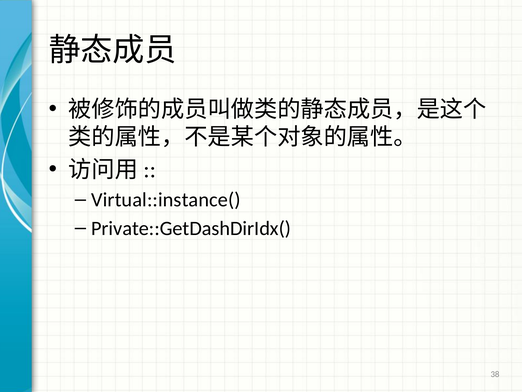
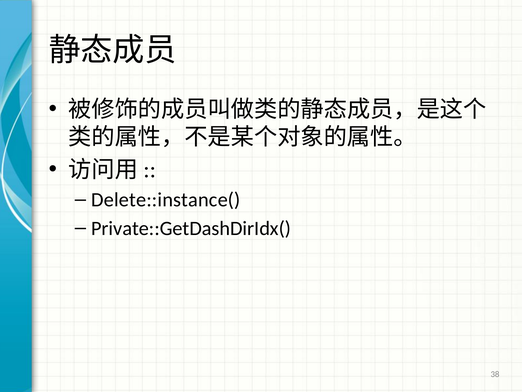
Virtual::instance(: Virtual::instance( -> Delete::instance(
